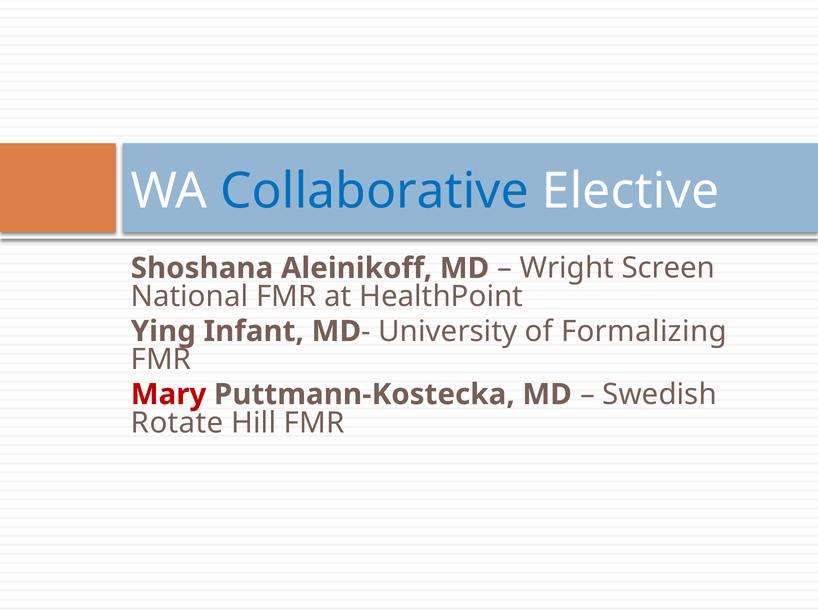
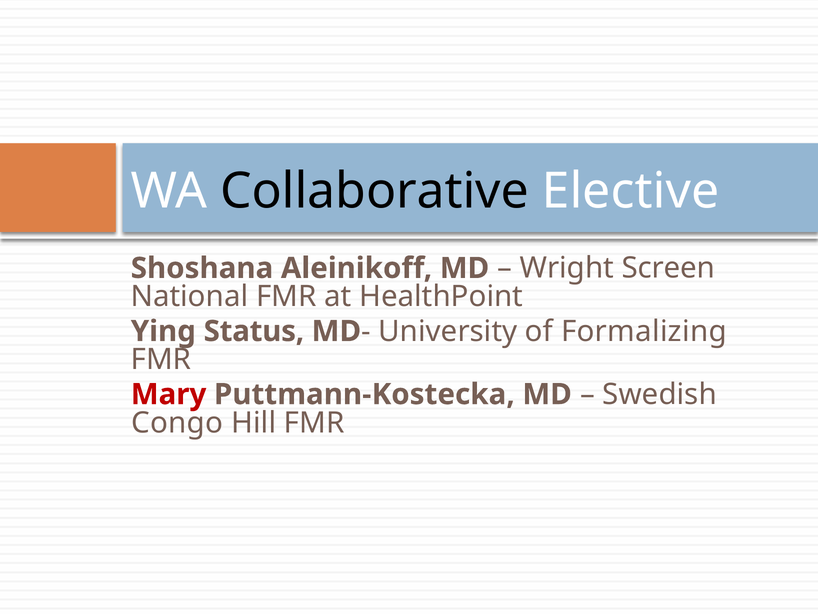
Collaborative colour: blue -> black
Infant: Infant -> Status
Rotate: Rotate -> Congo
